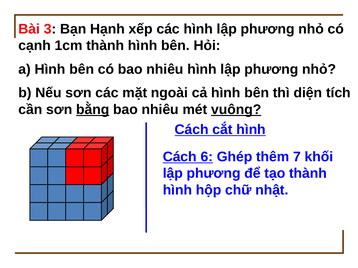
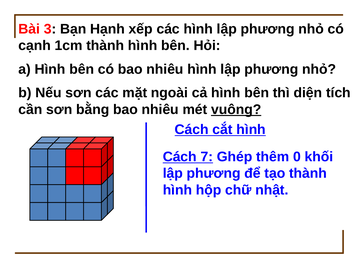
bằng underline: present -> none
6: 6 -> 7
7: 7 -> 0
